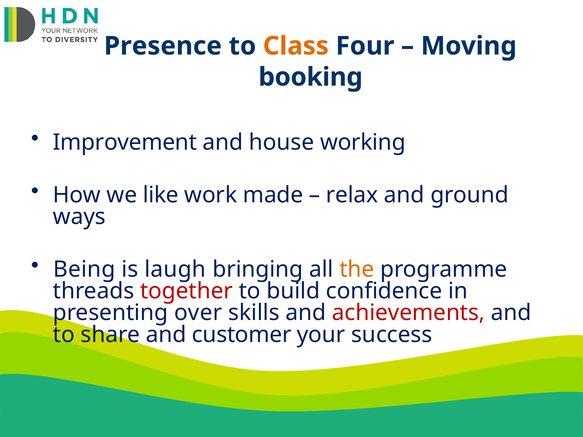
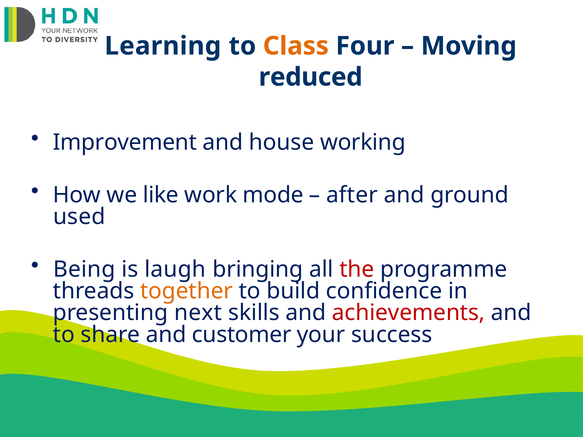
Presence: Presence -> Learning
booking: booking -> reduced
made: made -> mode
relax: relax -> after
ways: ways -> used
the colour: orange -> red
together colour: red -> orange
over: over -> next
